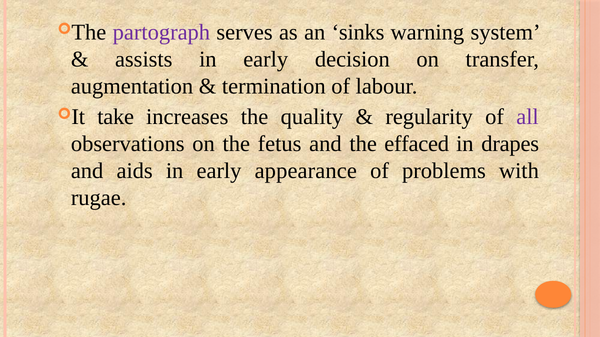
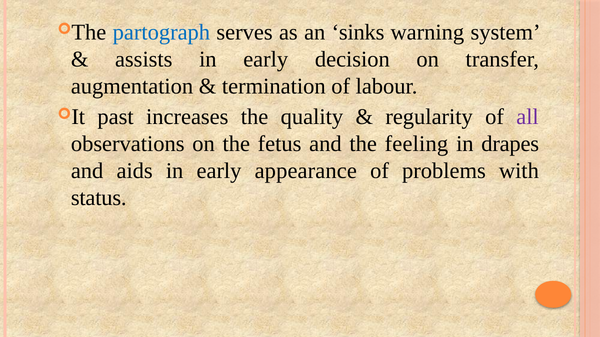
partograph colour: purple -> blue
take: take -> past
effaced: effaced -> feeling
rugae: rugae -> status
